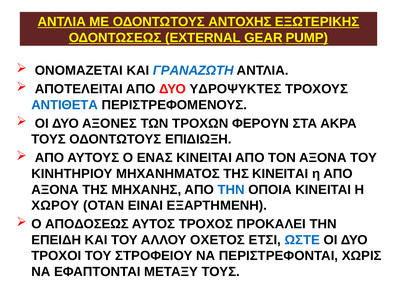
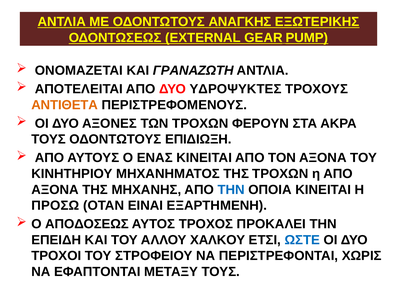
ΑΝΤΟΧΗΣ: ΑΝΤΟΧΗΣ -> ΑΝΑΓΚΗΣ
ΓΡΑΝΑΖΩΤΗ colour: blue -> black
ΑΝΤΙΘΕΤΑ colour: blue -> orange
ΤΗΣ ΚΙΝΕΙΤΑΙ: ΚΙΝΕΙΤΑΙ -> ΤΡΟΧΩΝ
ΧΩΡΟΥ: ΧΩΡΟΥ -> ΠΡΟΣΩ
ΟΧΕΤΟΣ: ΟΧΕΤΟΣ -> ΧΑΛΚΟΥ
